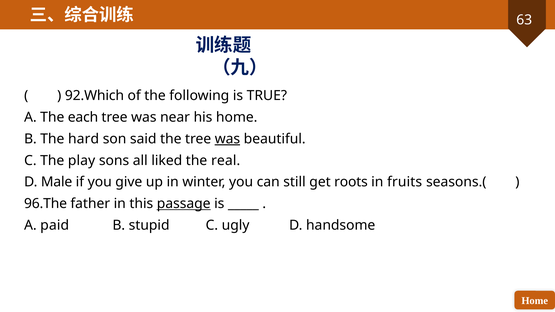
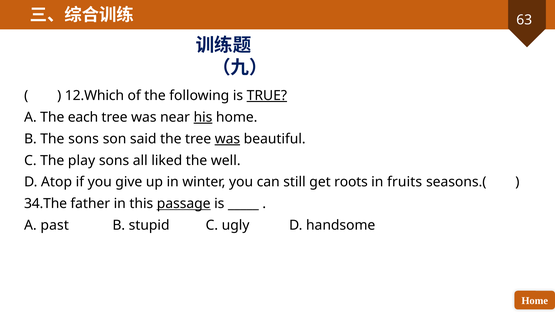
92.Which: 92.Which -> 12.Which
TRUE underline: none -> present
his underline: none -> present
The hard: hard -> sons
real: real -> well
Male: Male -> Atop
96.The: 96.The -> 34.The
paid: paid -> past
